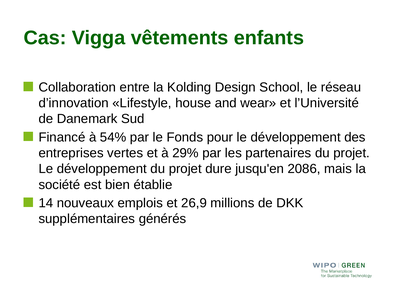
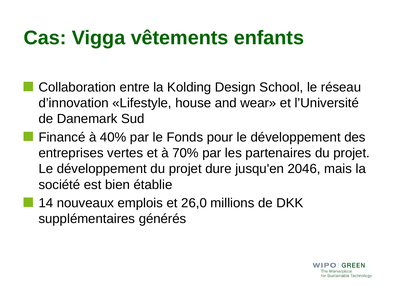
54%: 54% -> 40%
29%: 29% -> 70%
2086: 2086 -> 2046
26,9: 26,9 -> 26,0
